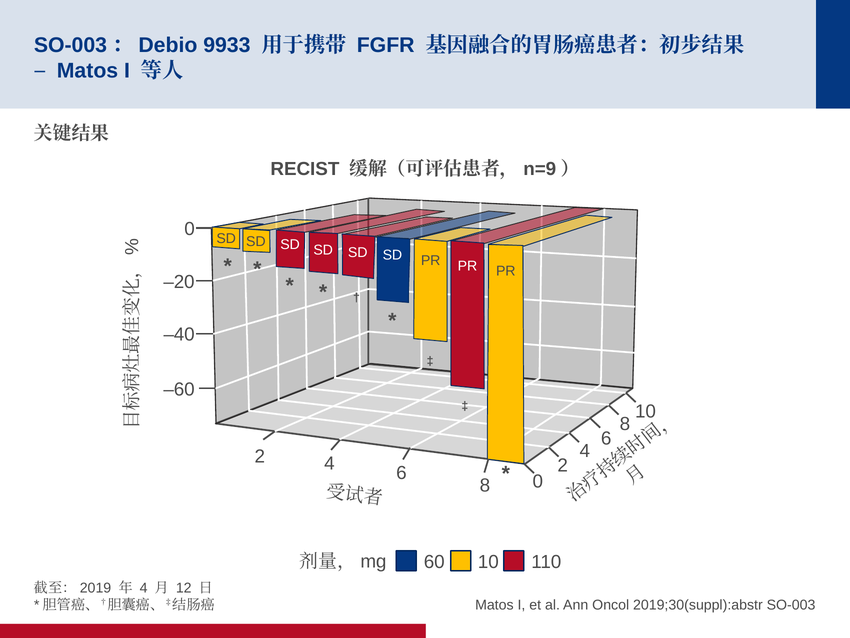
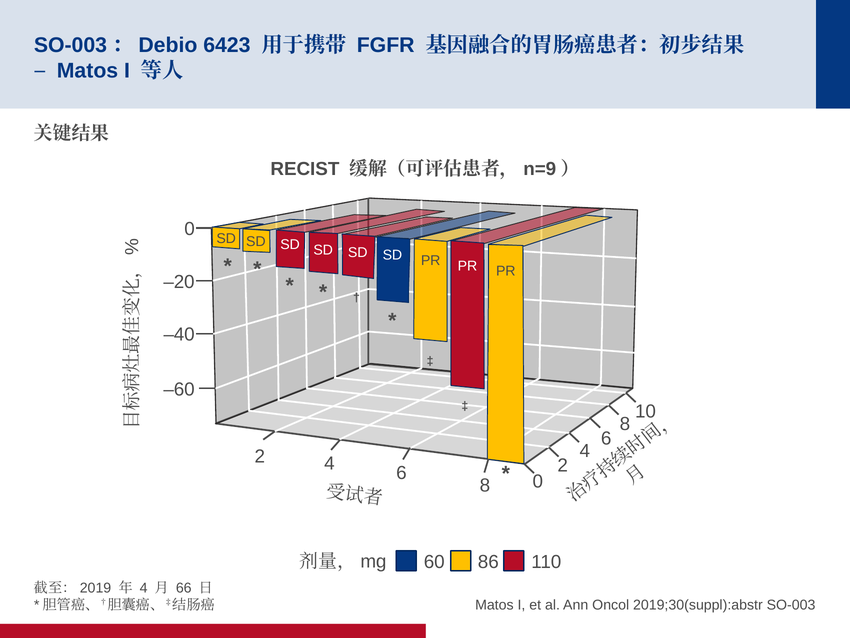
9933: 9933 -> 6423
60 10: 10 -> 86
12: 12 -> 66
